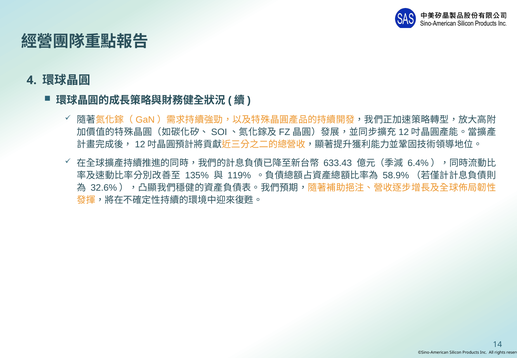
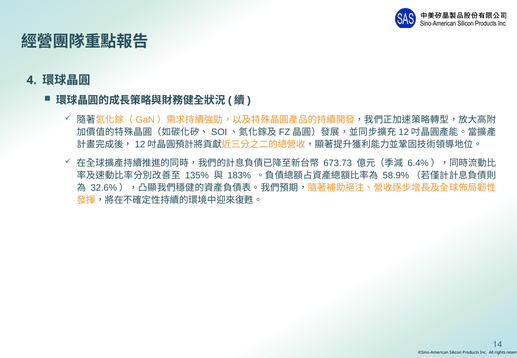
633.43: 633.43 -> 673.73
119%: 119% -> 183%
